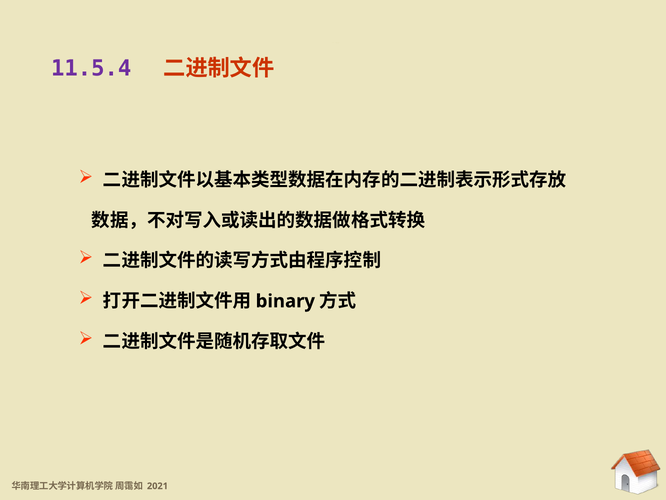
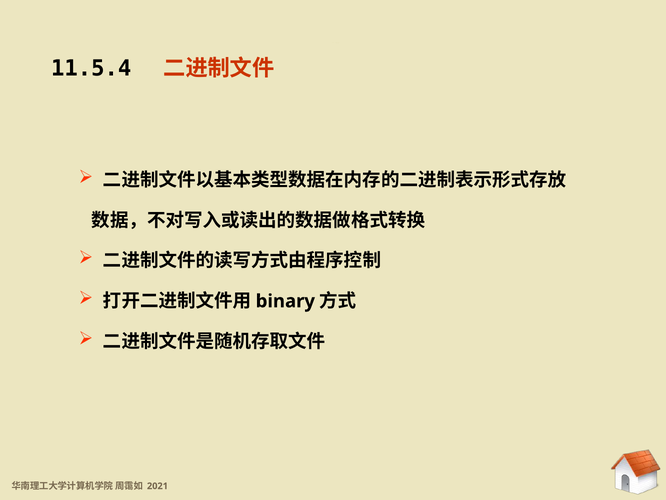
11.5.4 at (91, 68) colour: purple -> black
